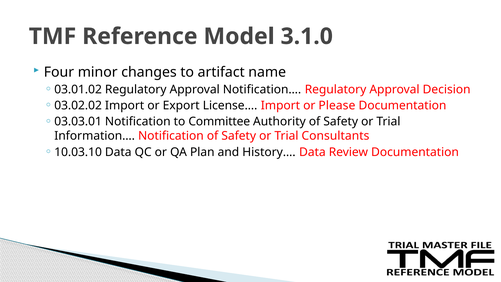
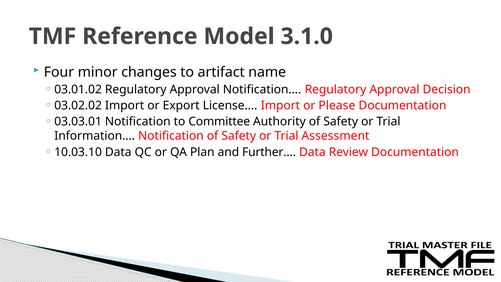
Consultants: Consultants -> Assessment
History…: History… -> Further…
